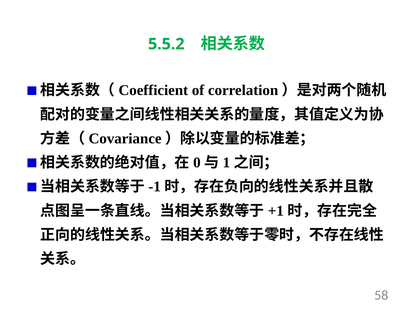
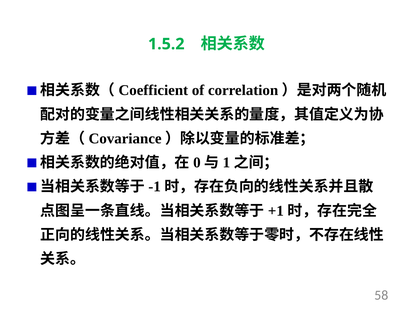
5.5.2: 5.5.2 -> 1.5.2
